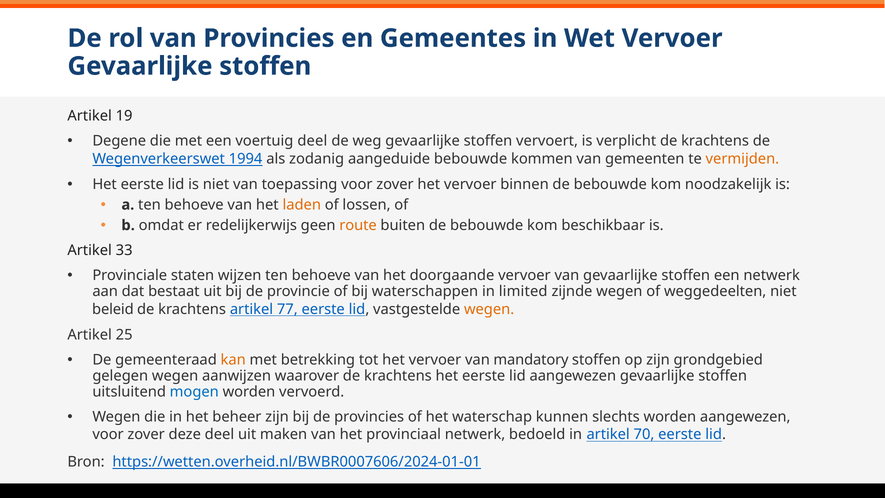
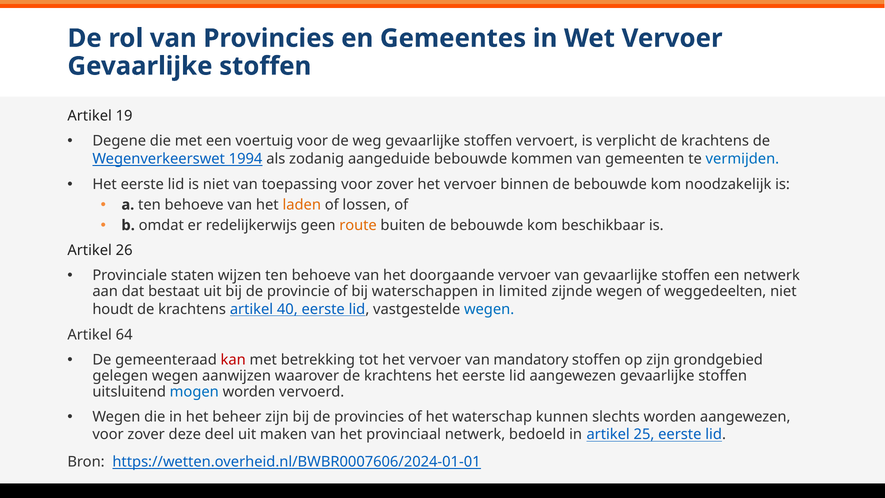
voertuig deel: deel -> voor
vermijden colour: orange -> blue
33: 33 -> 26
beleid: beleid -> houdt
77: 77 -> 40
wegen at (489, 309) colour: orange -> blue
25: 25 -> 64
kan colour: orange -> red
70: 70 -> 25
